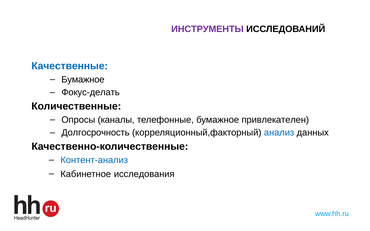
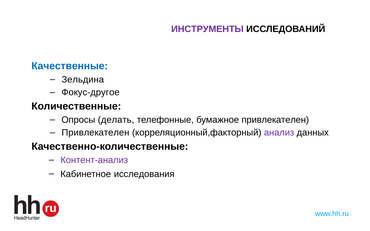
Бумажное at (83, 80): Бумажное -> Зельдина
Фокус-делать: Фокус-делать -> Фокус-другое
каналы: каналы -> делать
Долгосрочность at (96, 133): Долгосрочность -> Привлекателен
анализ colour: blue -> purple
Контент-анализ colour: blue -> purple
